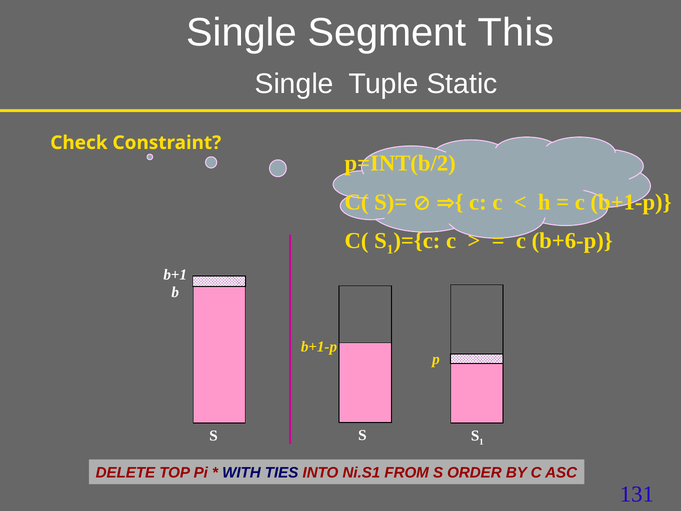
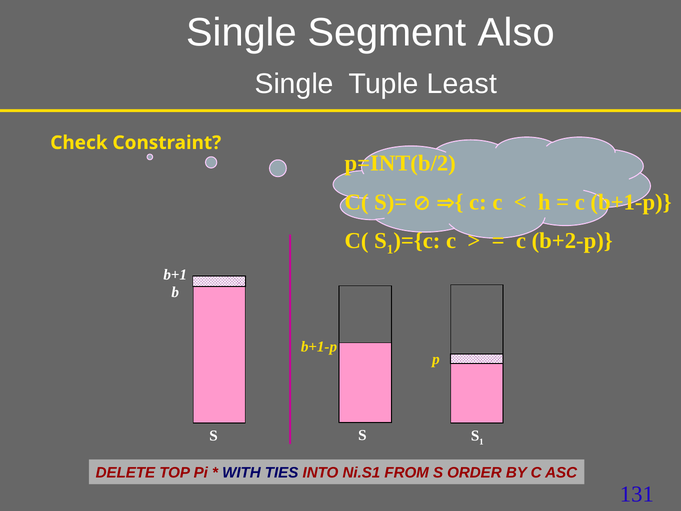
This: This -> Also
Static: Static -> Least
b+6-p: b+6-p -> b+2-p
